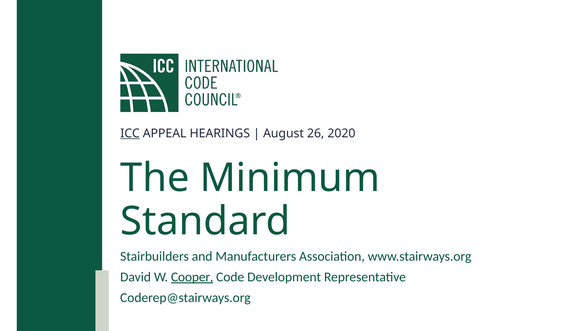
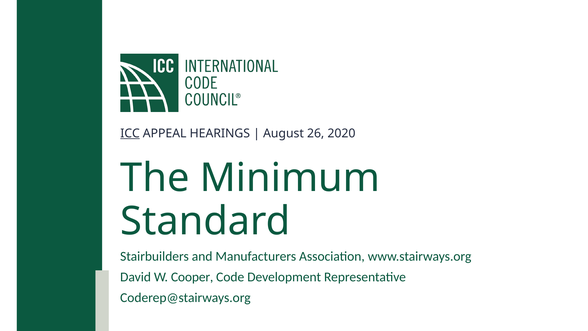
Cooper underline: present -> none
